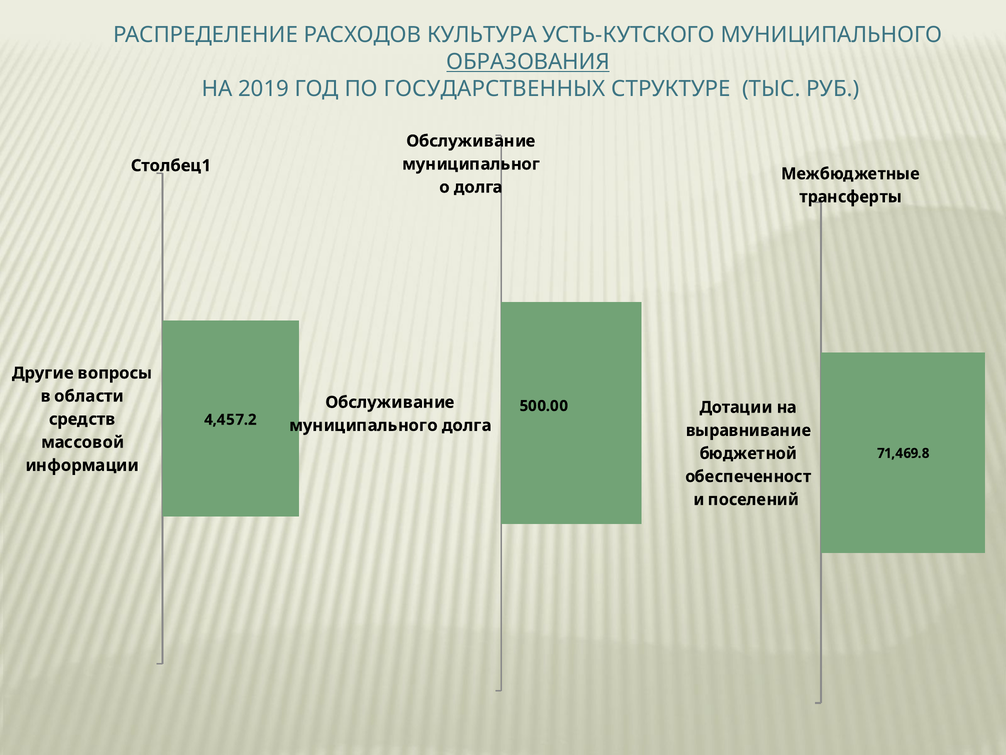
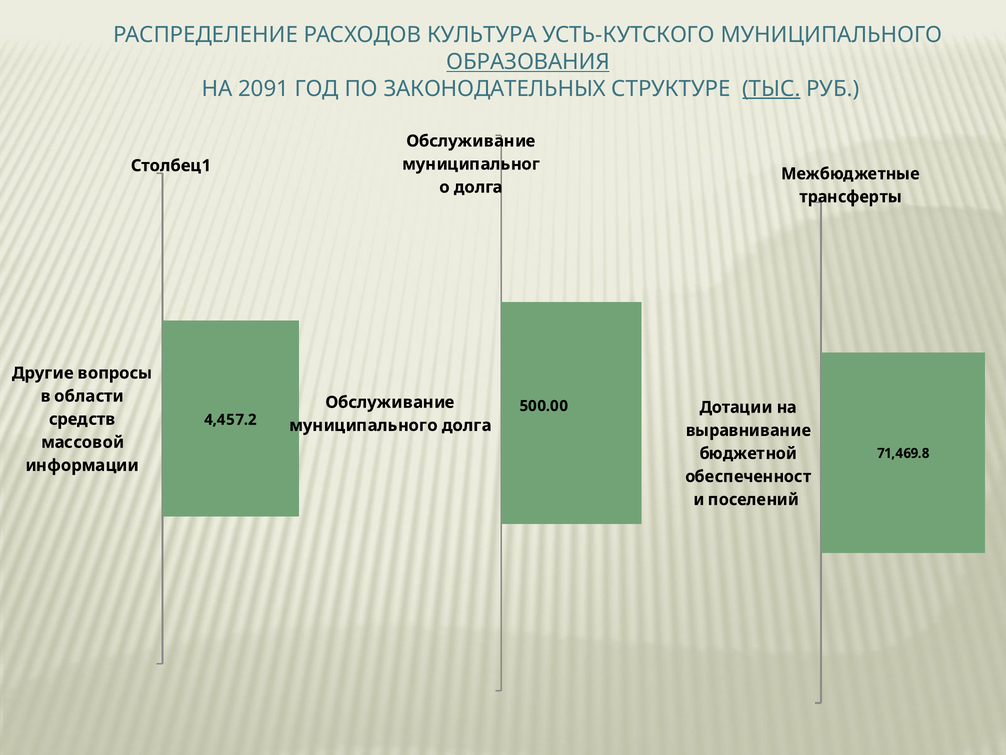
2019: 2019 -> 2091
ГОСУДАРСТВЕННЫХ: ГОСУДАРСТВЕННЫХ -> ЗАКОНОДАТЕЛЬНЫХ
ТЫС underline: none -> present
